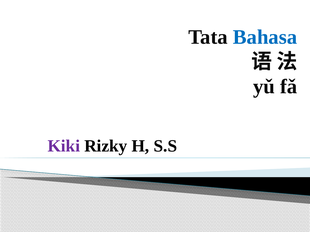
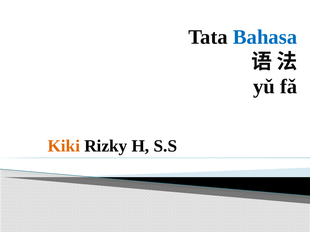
Kiki colour: purple -> orange
